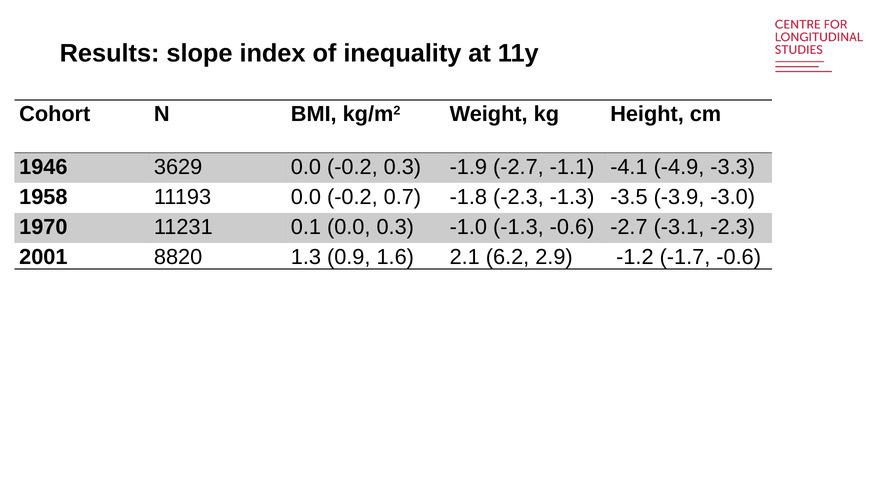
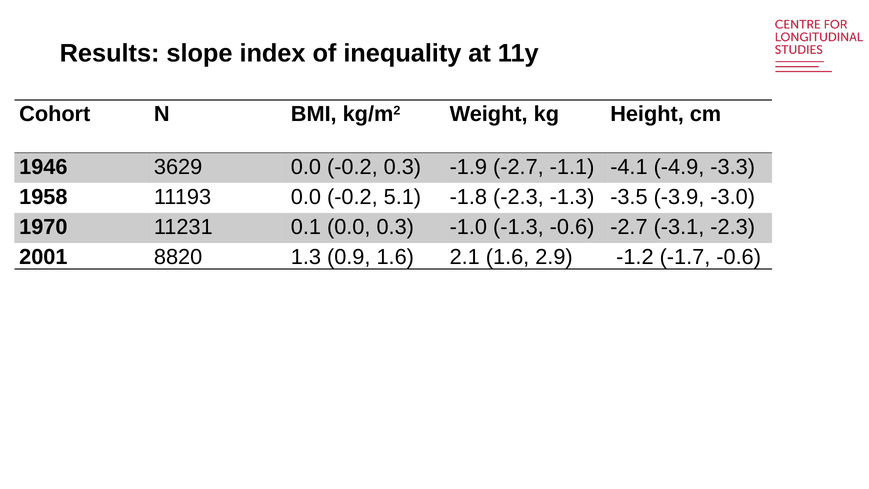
0.7: 0.7 -> 5.1
2.1 6.2: 6.2 -> 1.6
